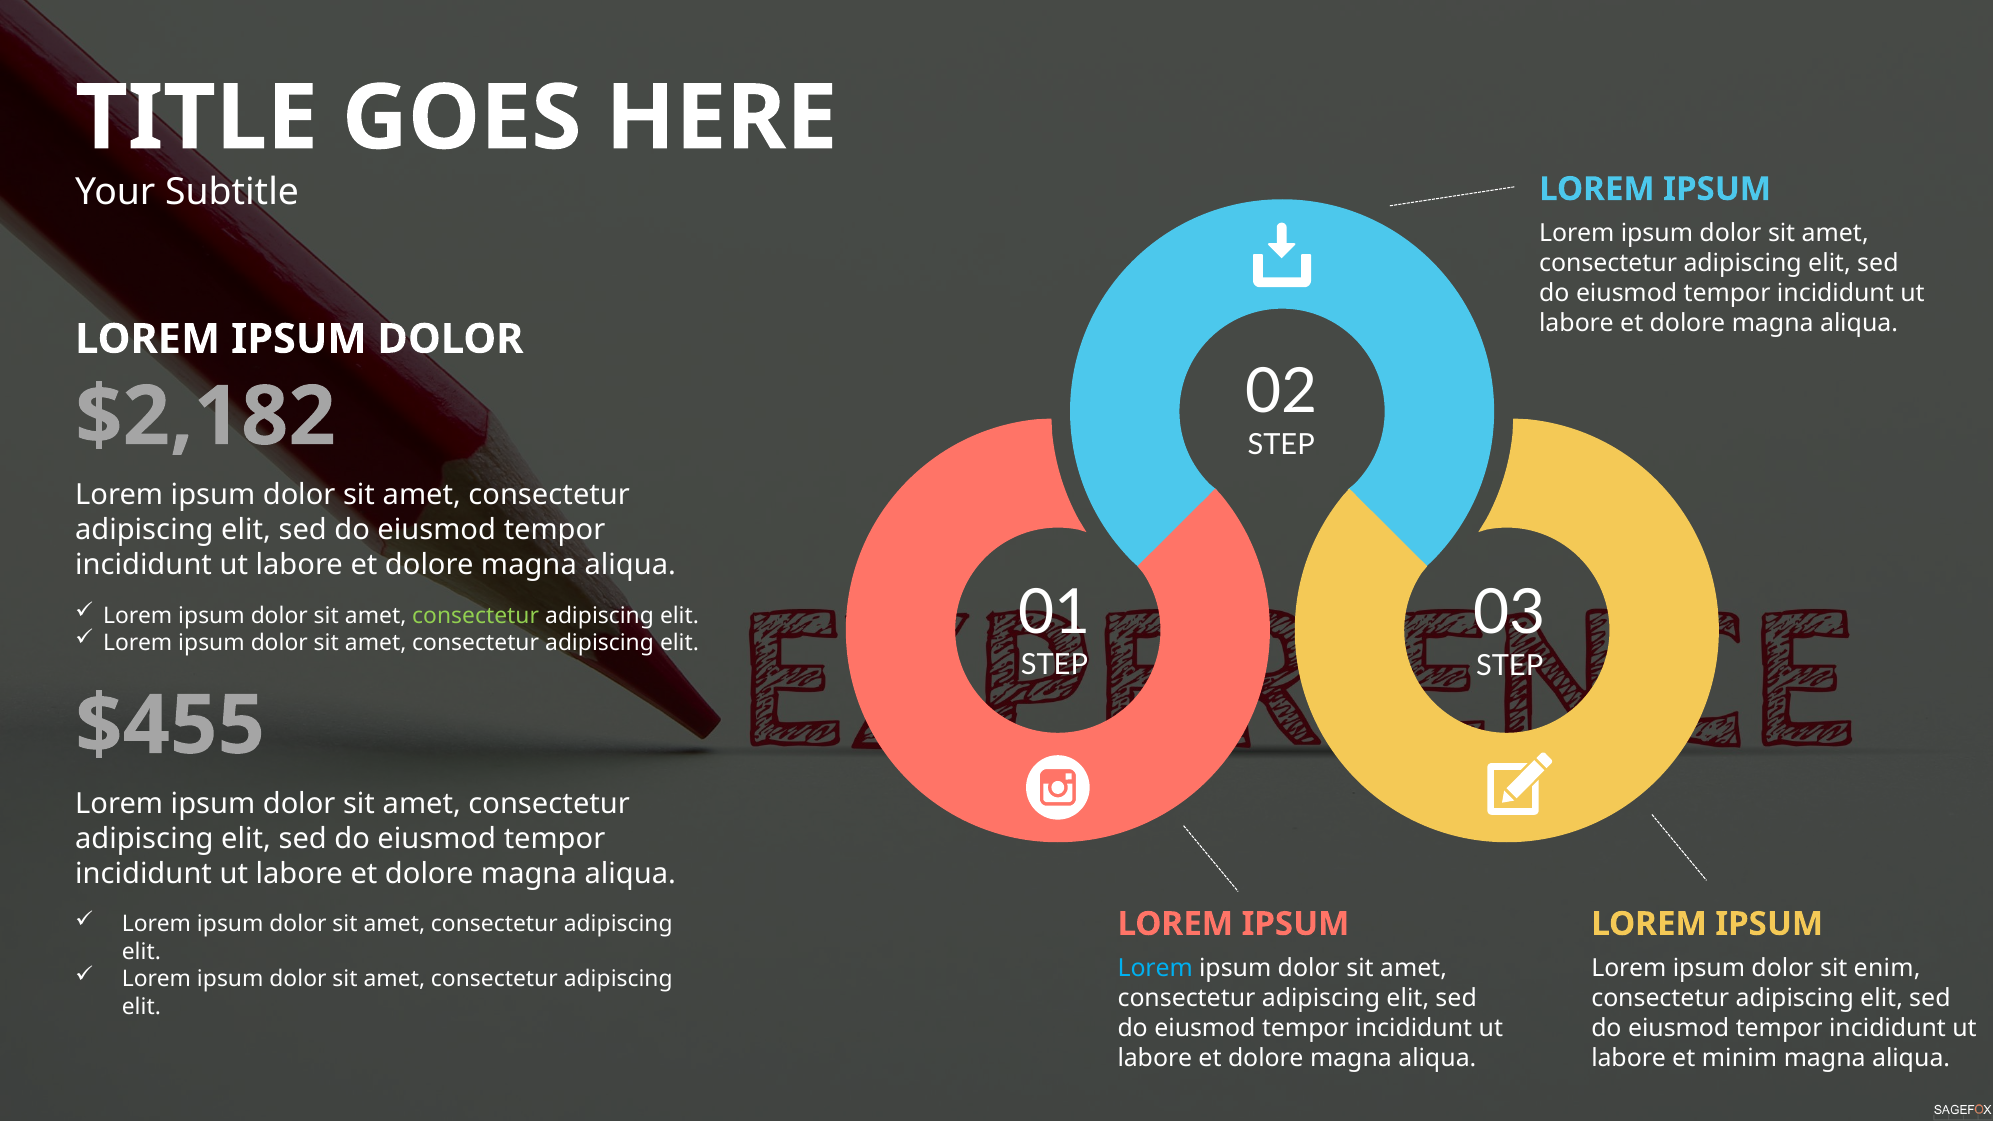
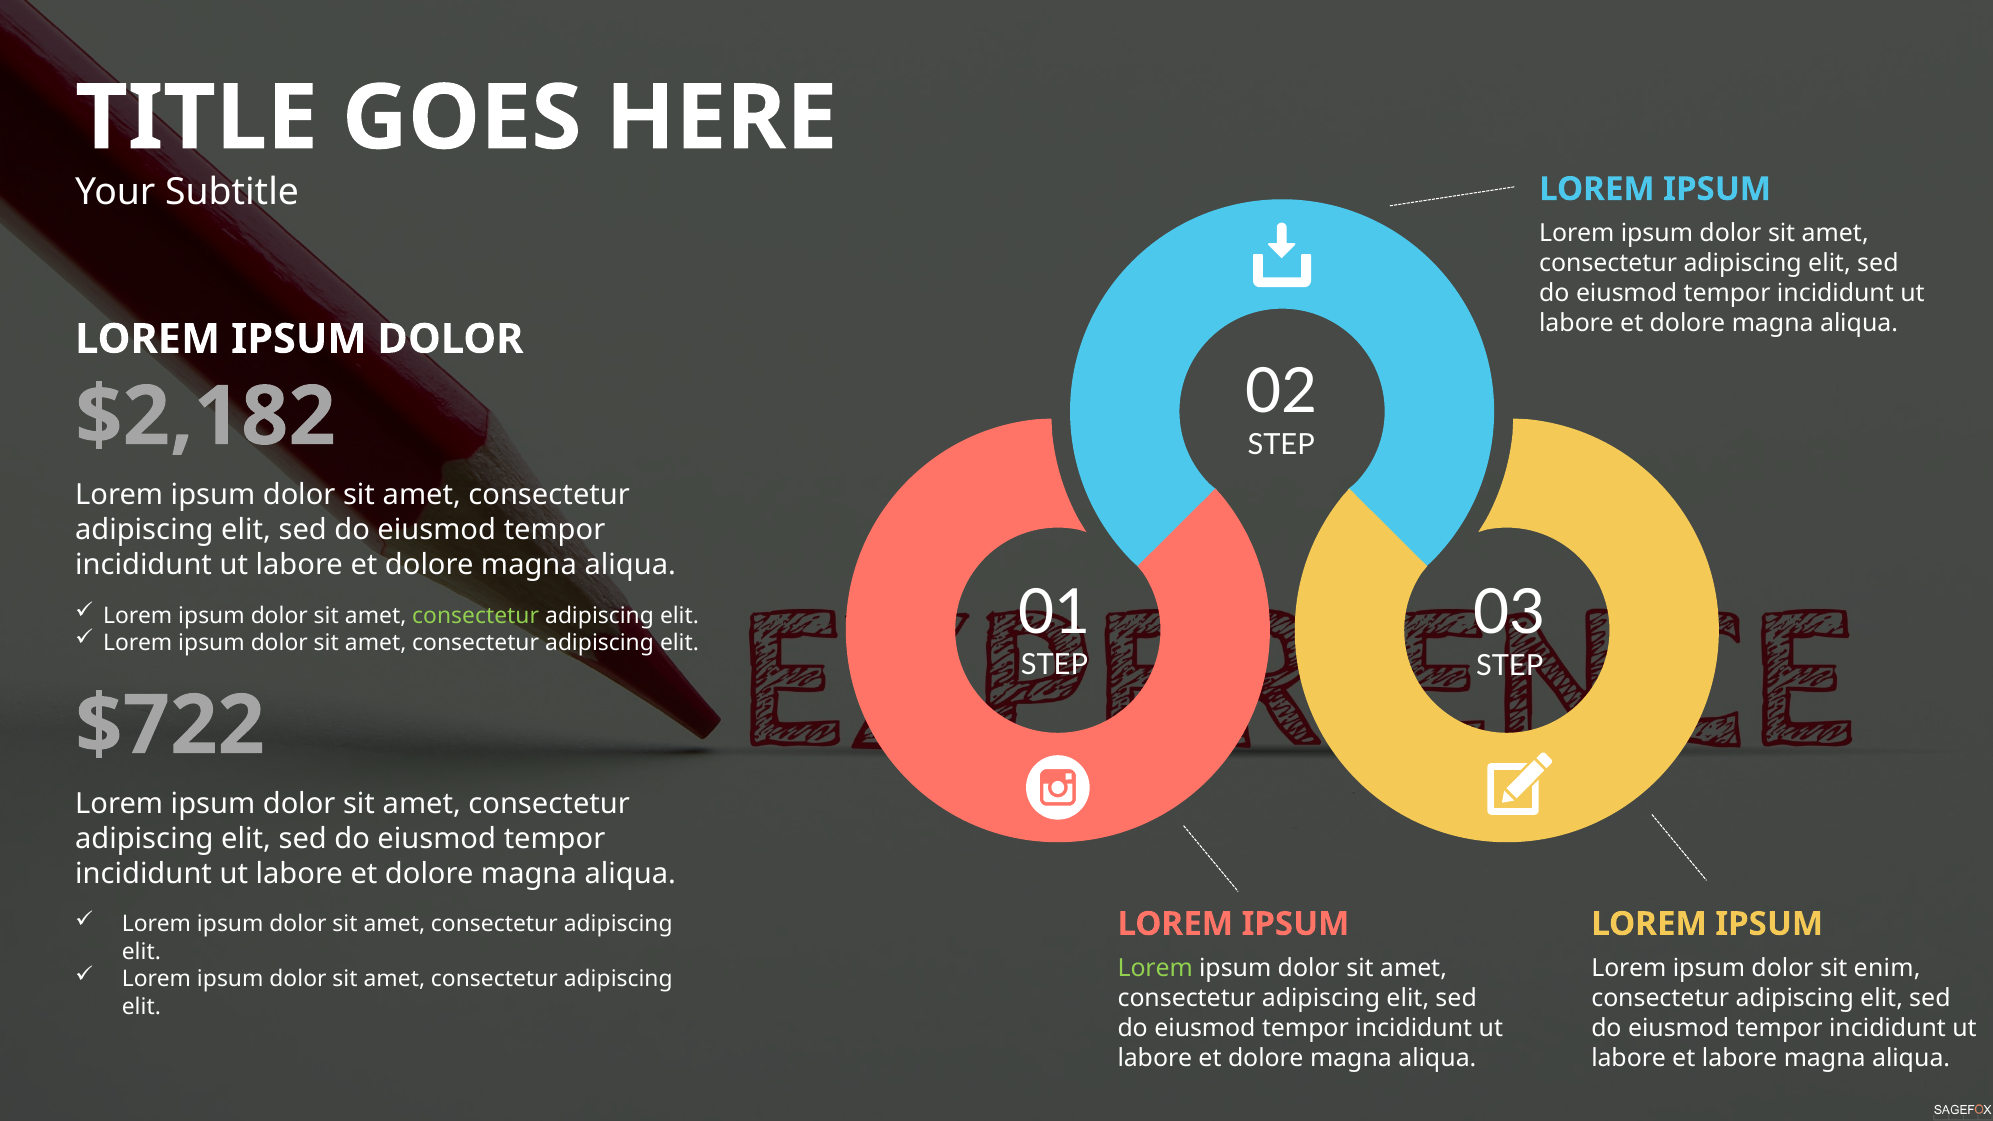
$455: $455 -> $722
Lorem at (1155, 968) colour: light blue -> light green
et minim: minim -> labore
